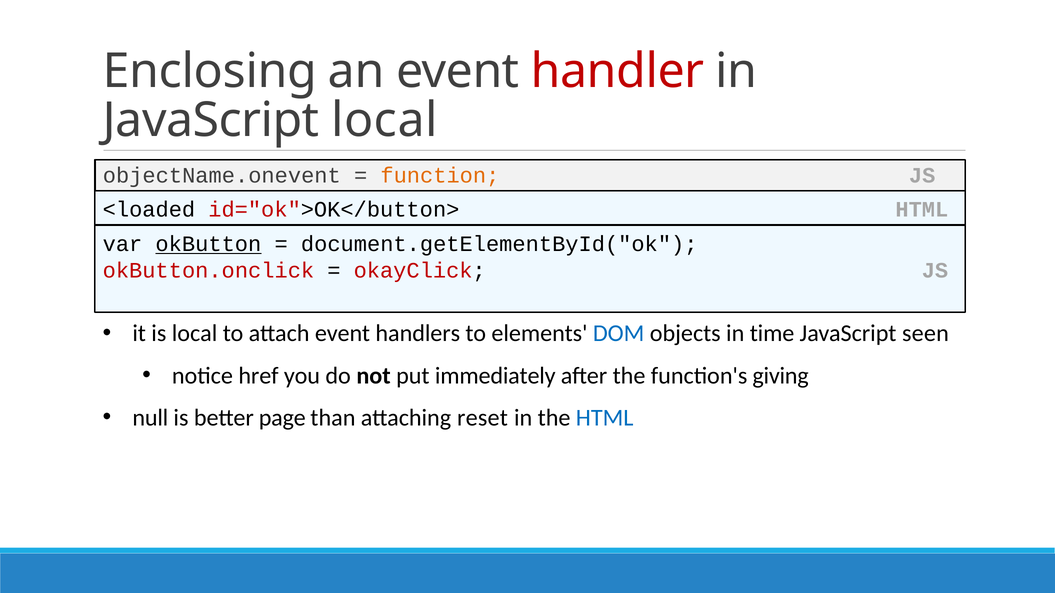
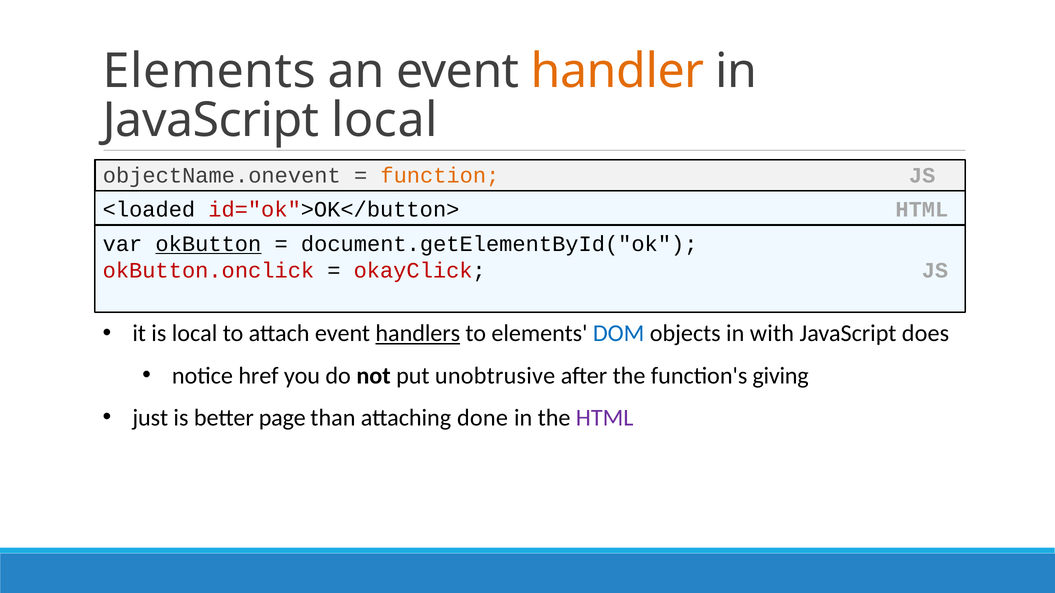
Enclosing at (210, 71): Enclosing -> Elements
handler colour: red -> orange
handlers underline: none -> present
time: time -> with
seen: seen -> does
immediately: immediately -> unobtrusive
null: null -> just
reset: reset -> done
HTML at (605, 418) colour: blue -> purple
